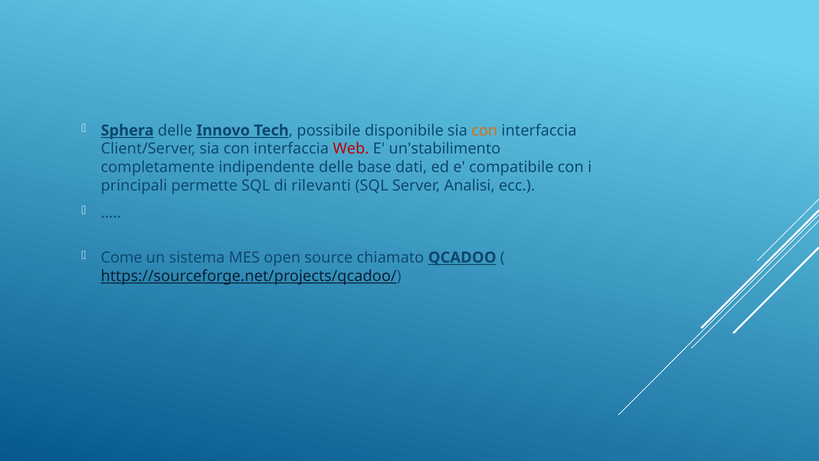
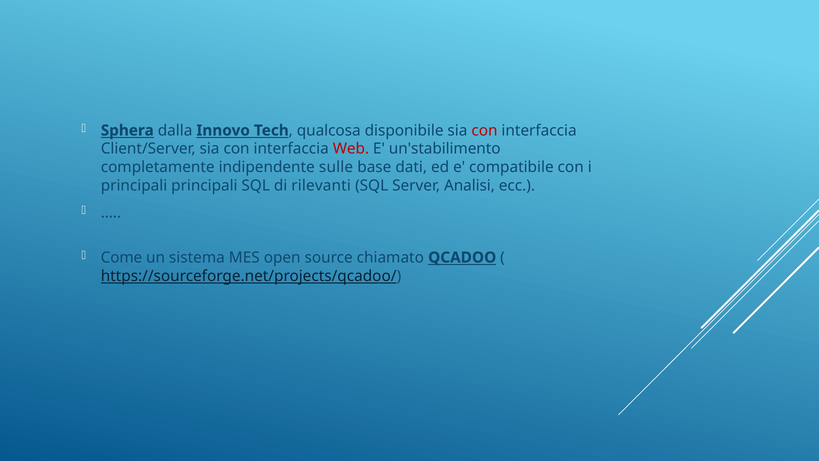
Sphera delle: delle -> dalla
possibile: possibile -> qualcosa
con at (485, 130) colour: orange -> red
indipendente delle: delle -> sulle
principali permette: permette -> principali
